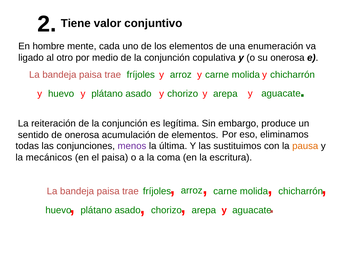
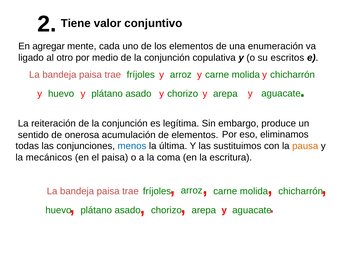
hombre: hombre -> agregar
su onerosa: onerosa -> escritos
menos colour: purple -> blue
